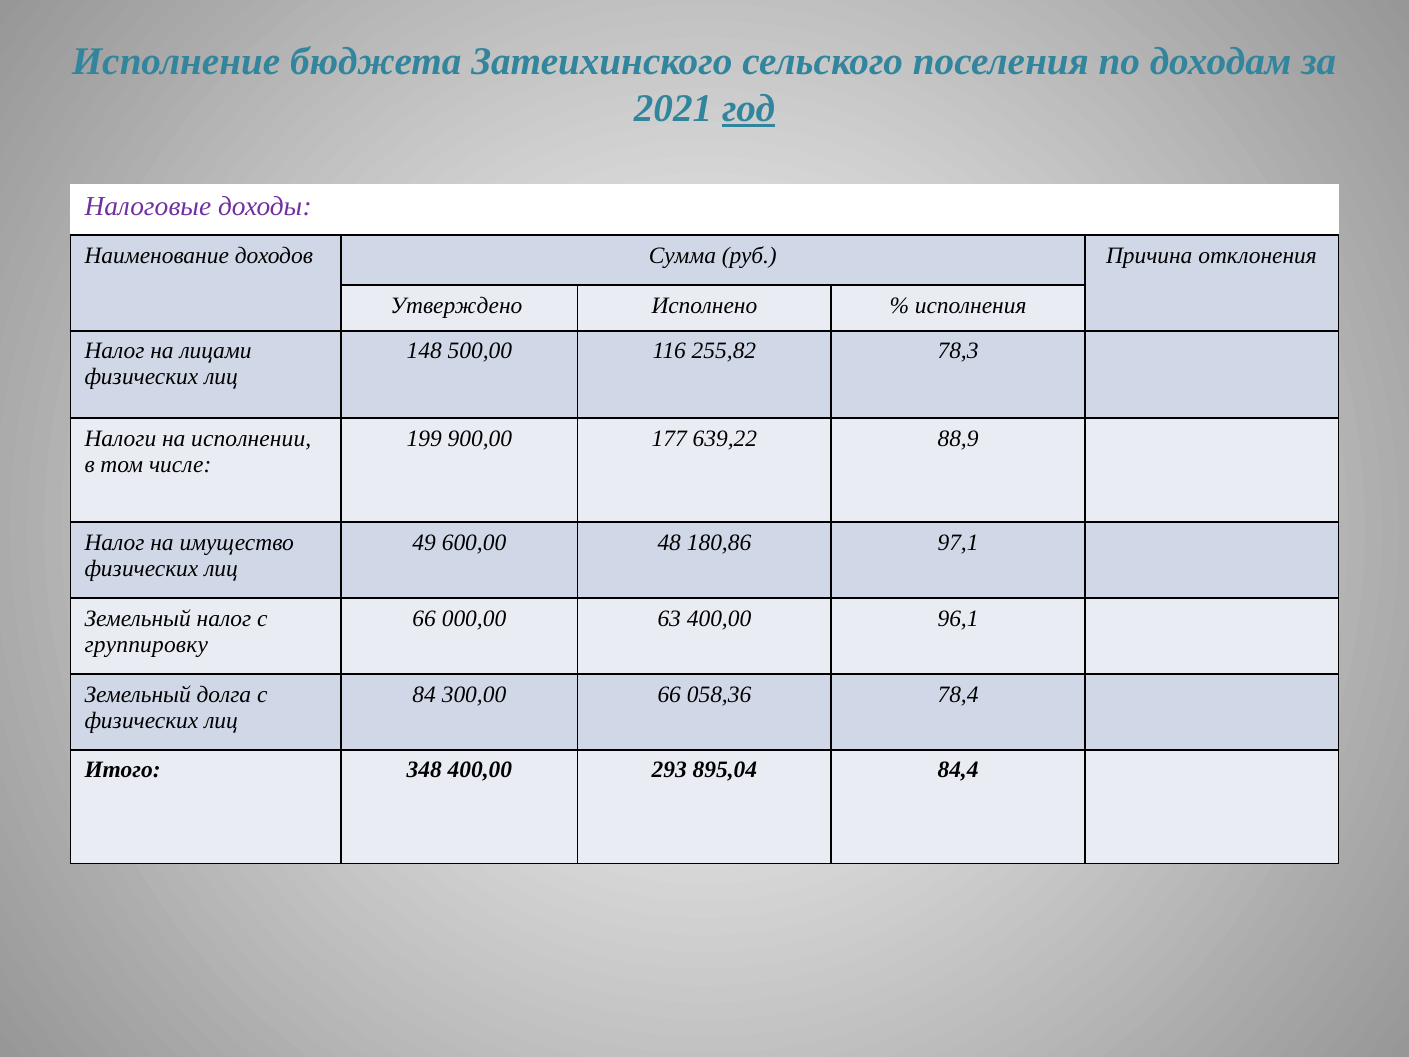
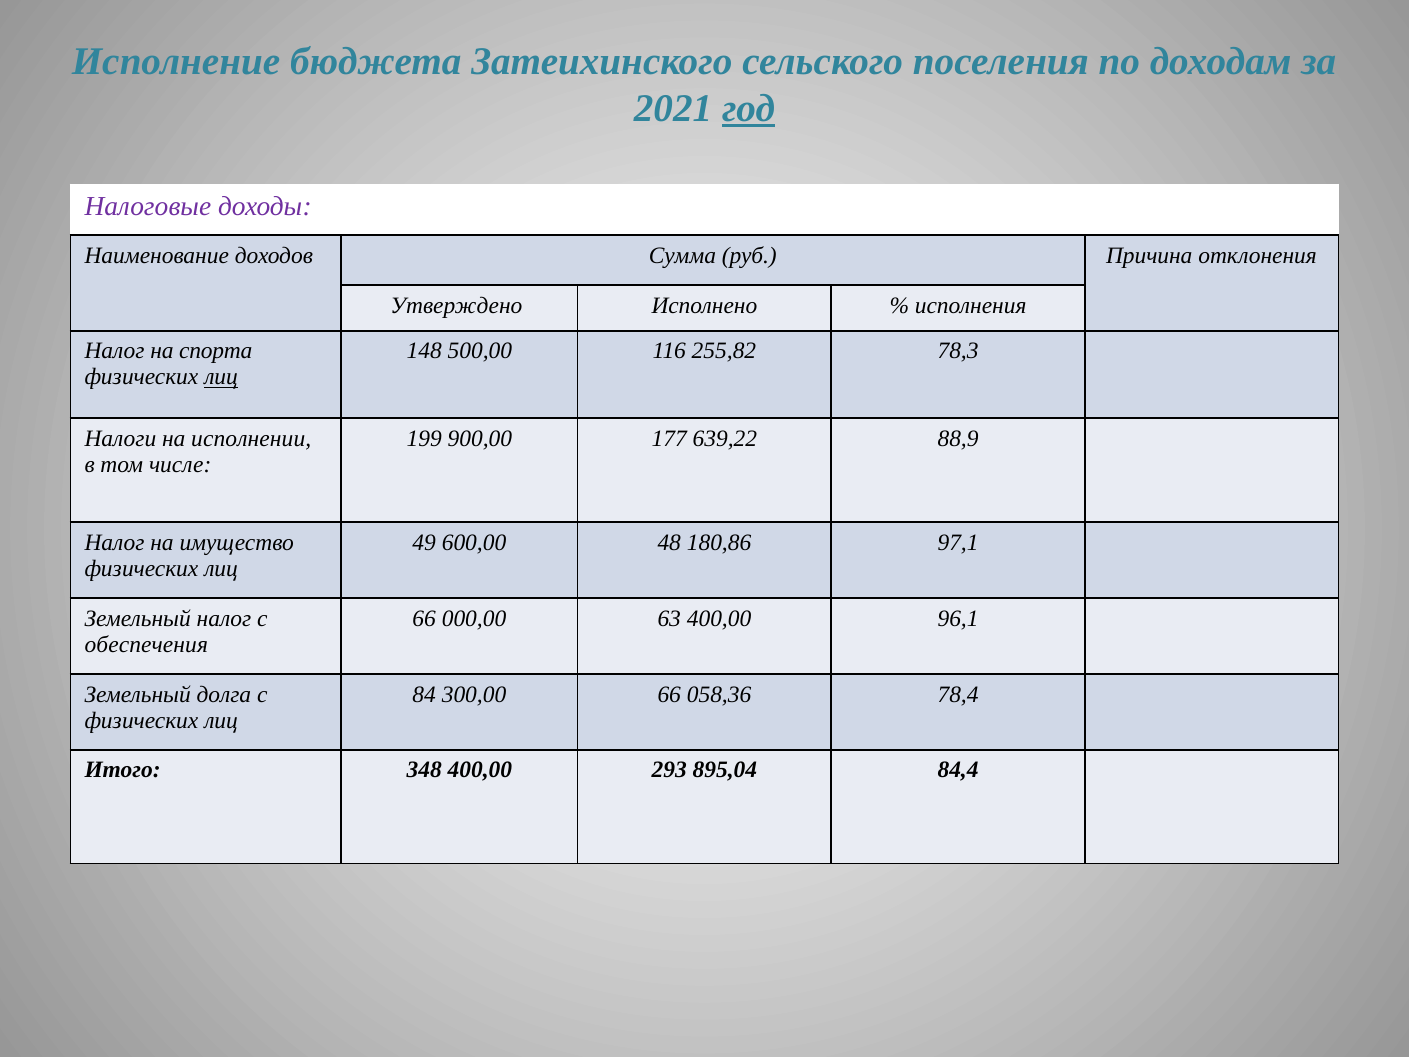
лицами: лицами -> спорта
лиц at (221, 377) underline: none -> present
группировку: группировку -> обеспечения
